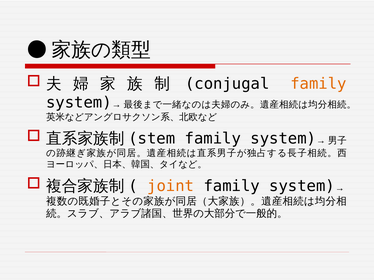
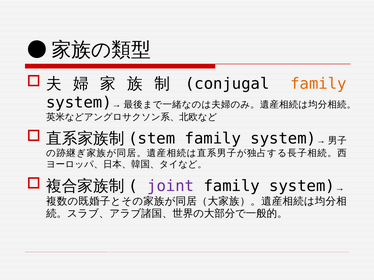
joint colour: orange -> purple
